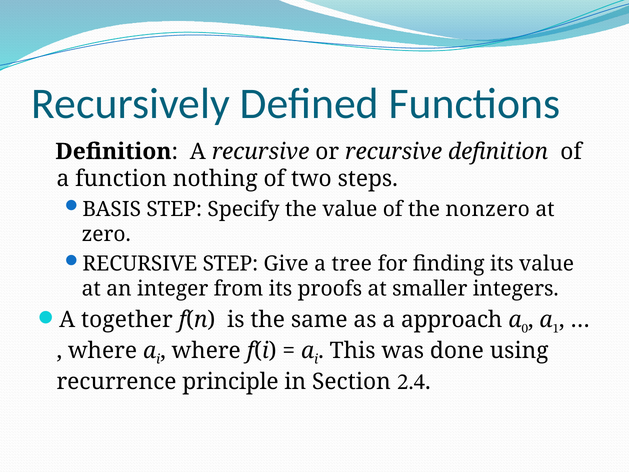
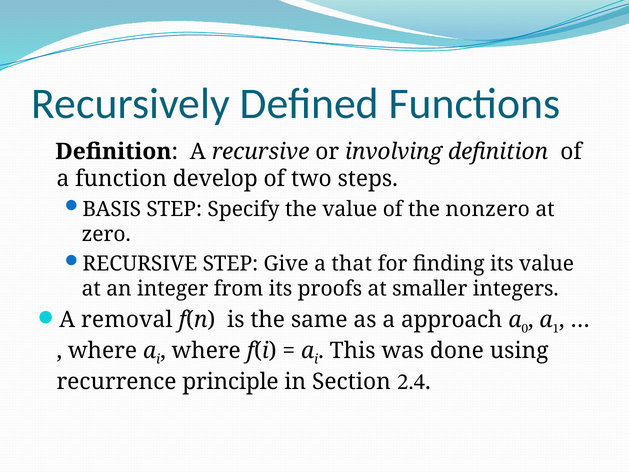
or recursive: recursive -> involving
nothing: nothing -> develop
tree: tree -> that
together: together -> removal
